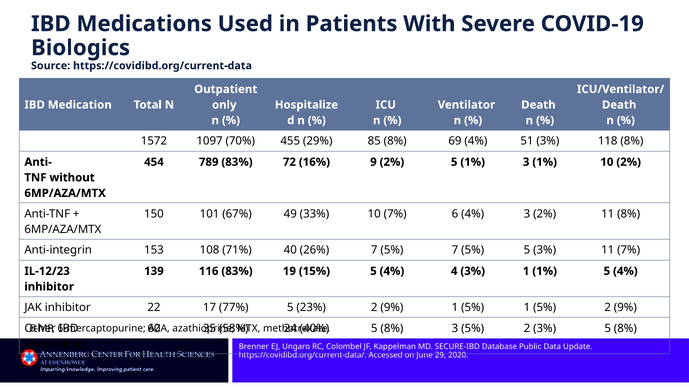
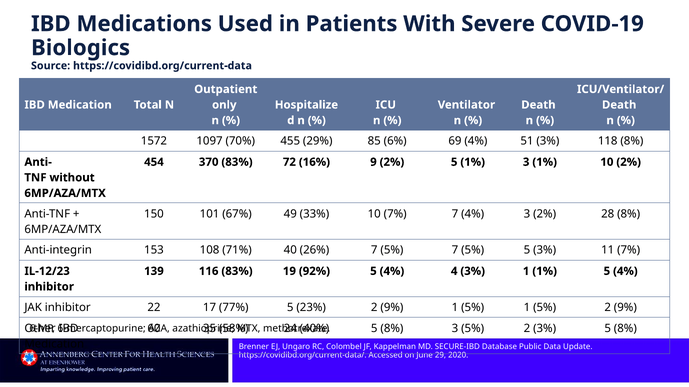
85 8%: 8% -> 6%
789: 789 -> 370
7% 6: 6 -> 7
2% 11: 11 -> 28
15%: 15% -> 92%
